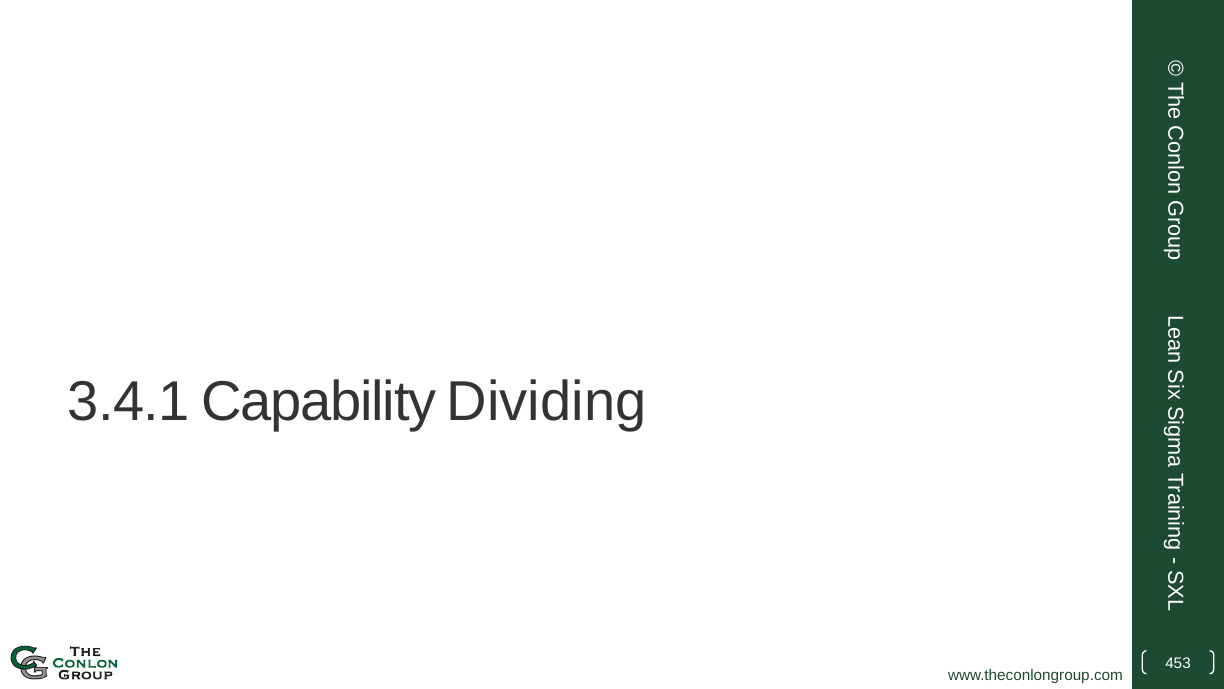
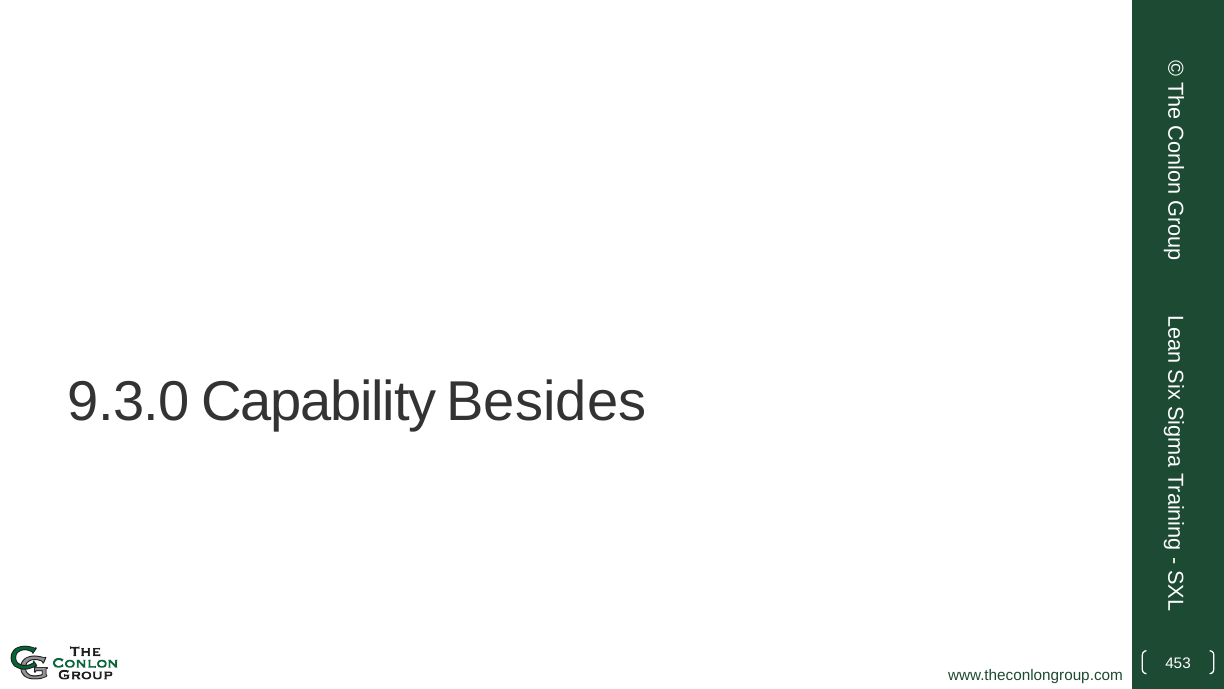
3.4.1: 3.4.1 -> 9.3.0
Dividing: Dividing -> Besides
